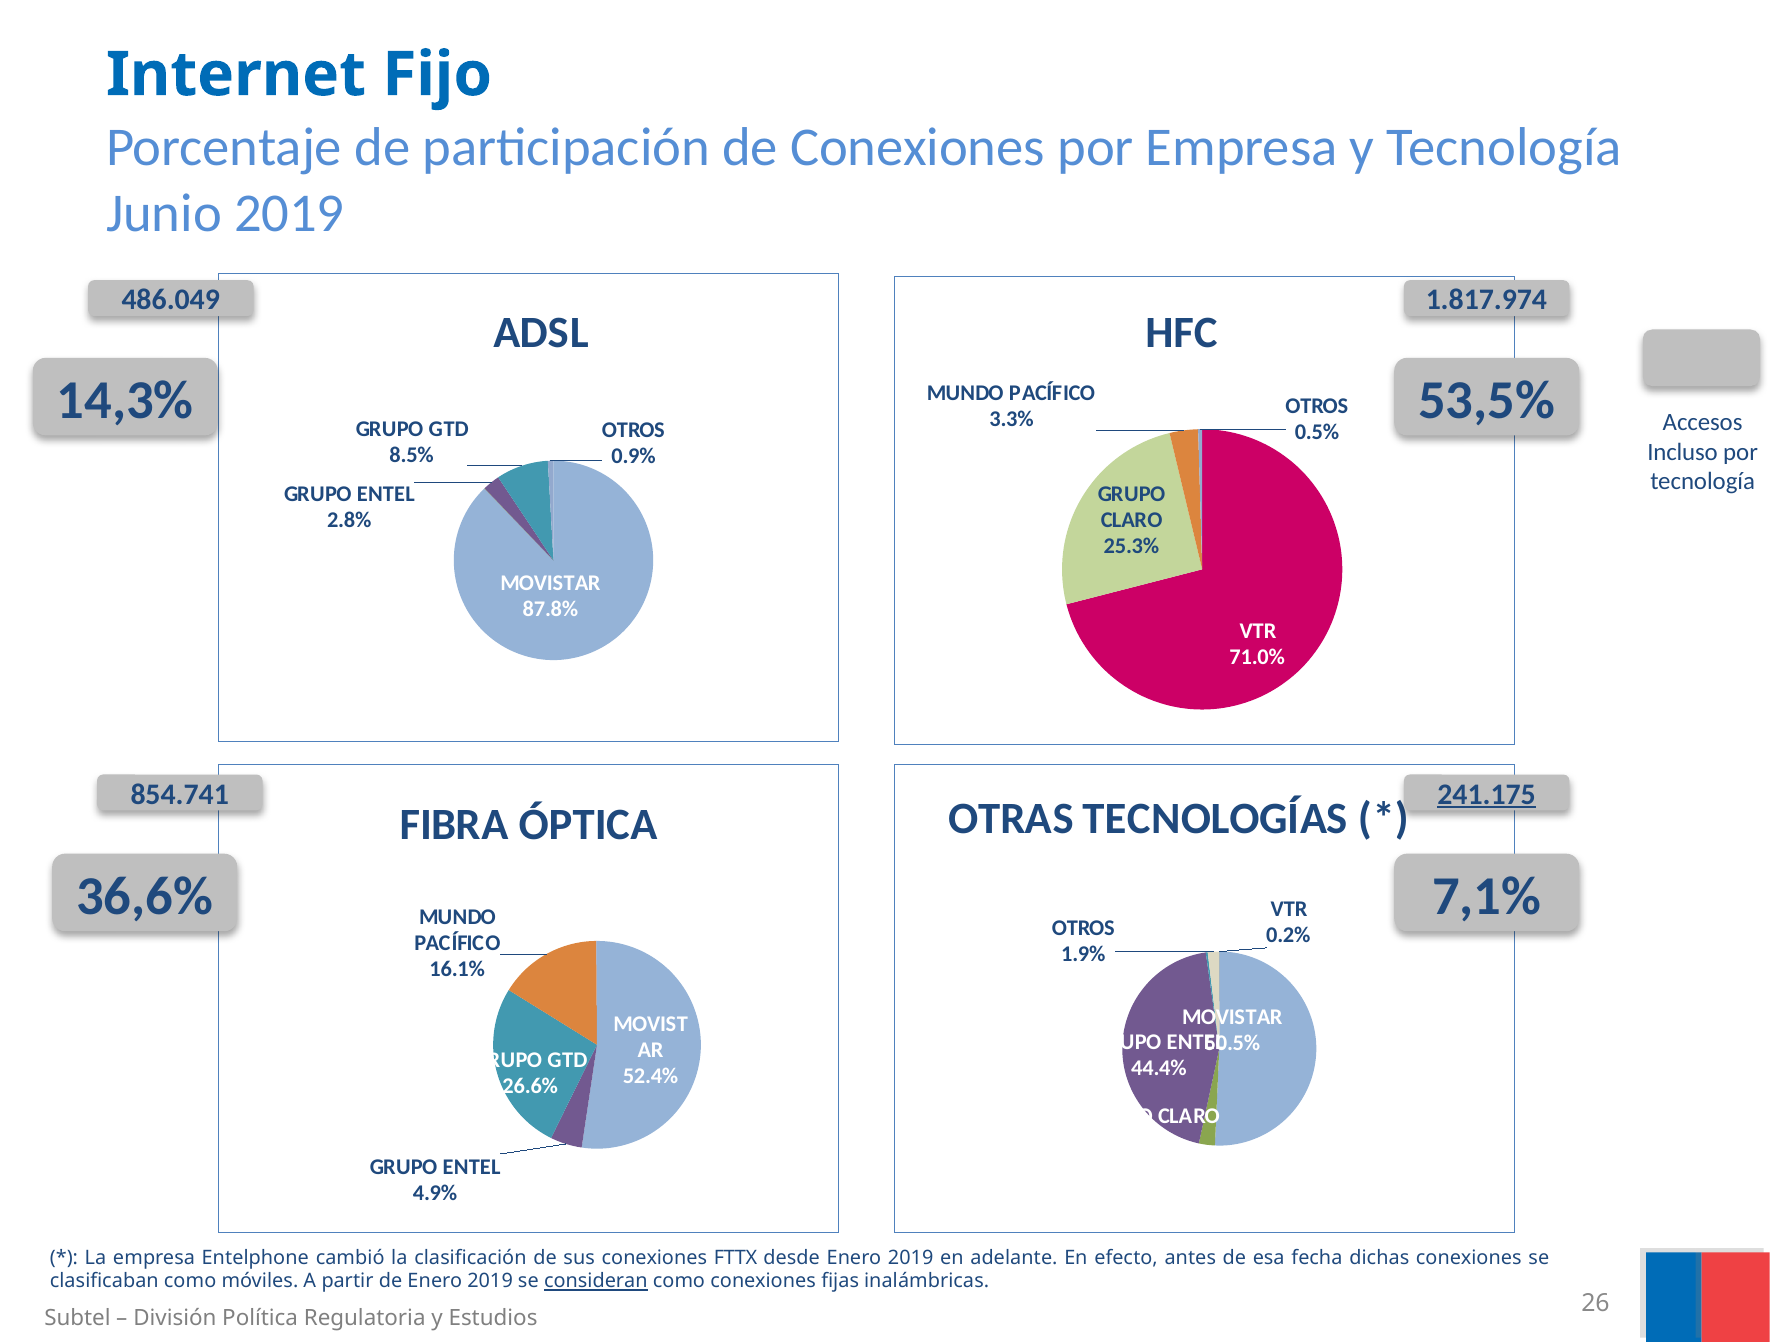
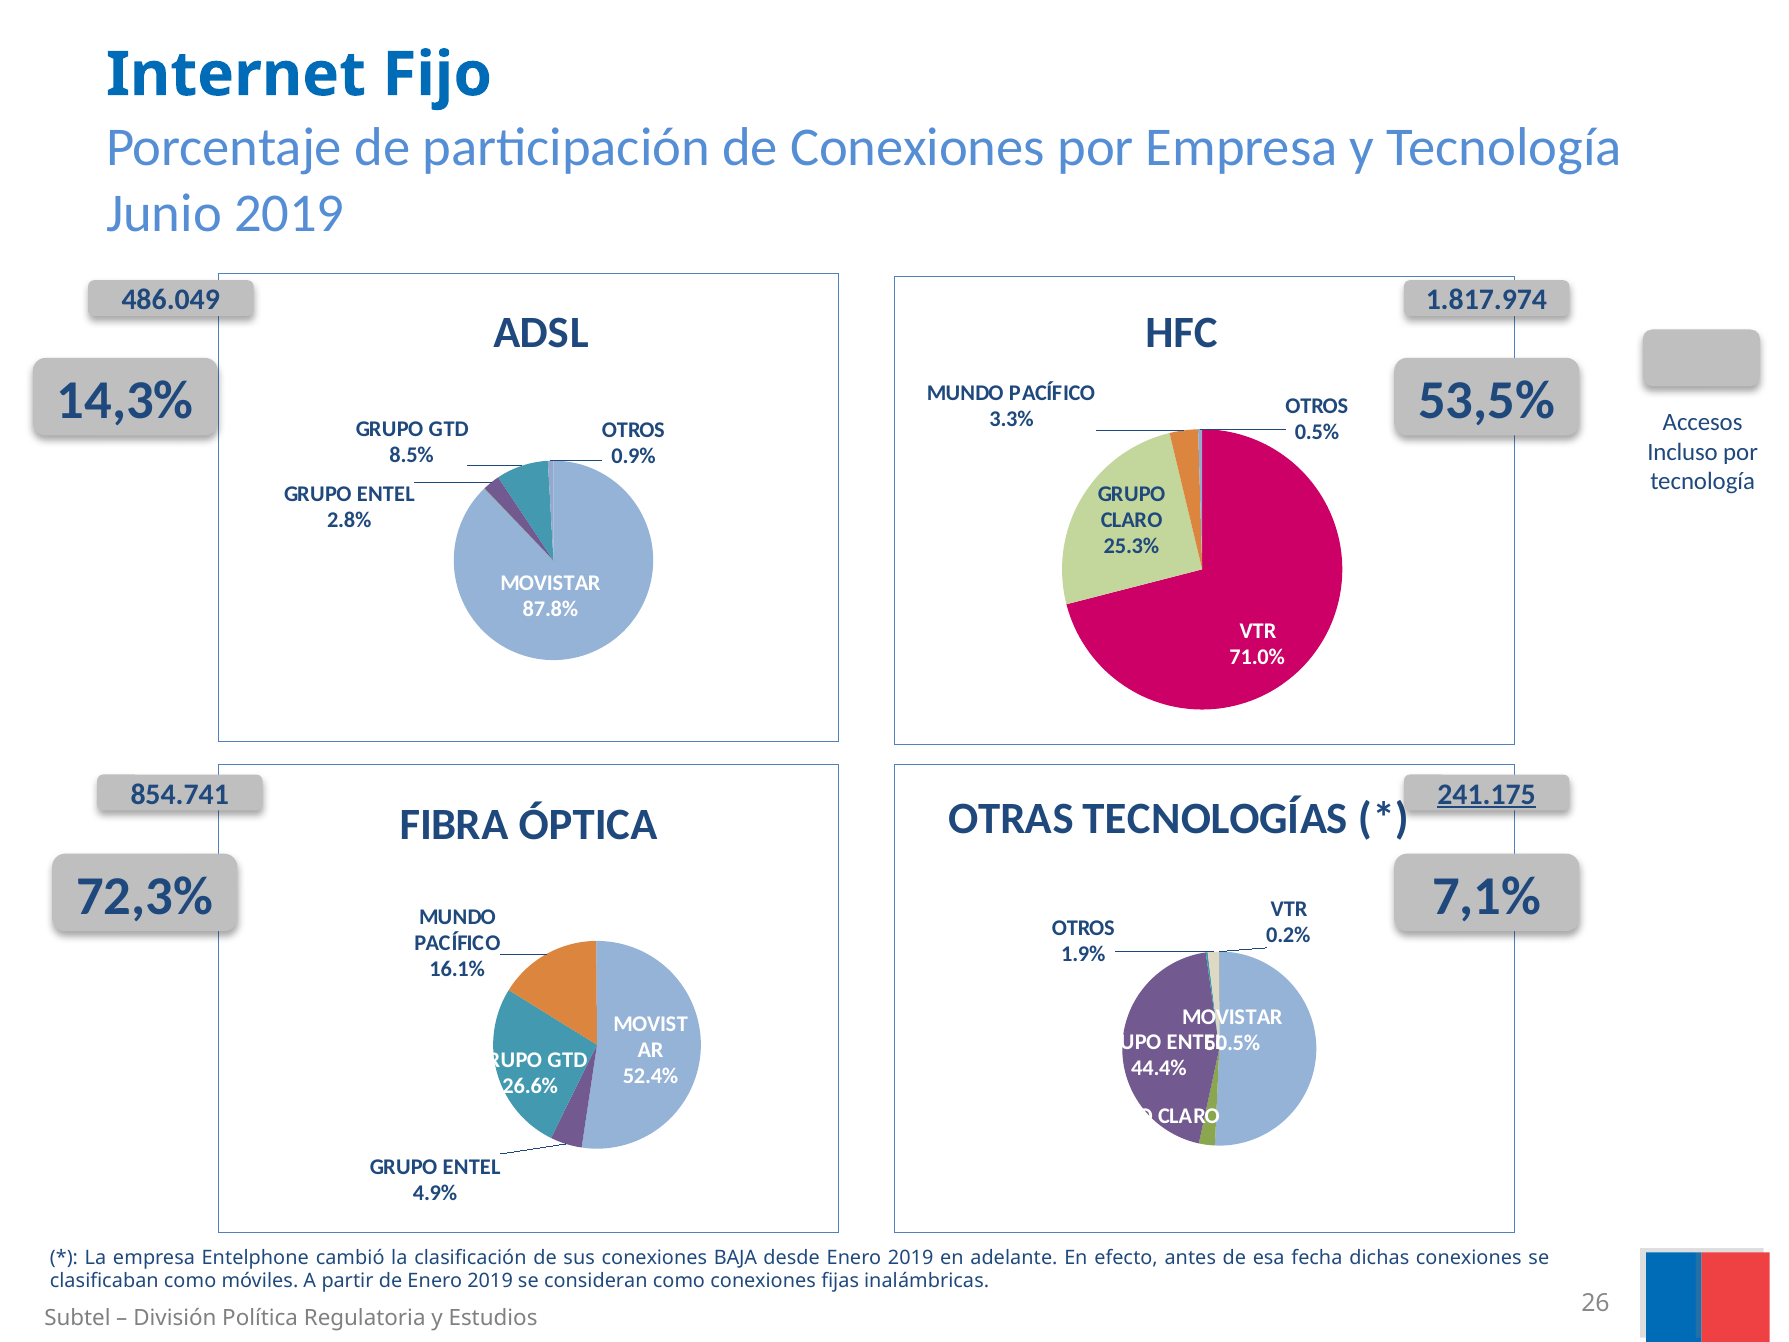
36,6%: 36,6% -> 72,3%
FTTX: FTTX -> BAJA
consideran underline: present -> none
